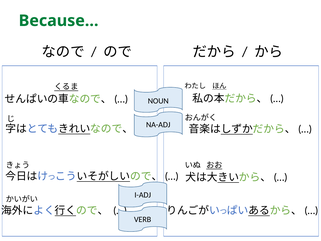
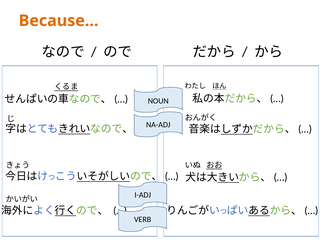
Because… colour: green -> orange
